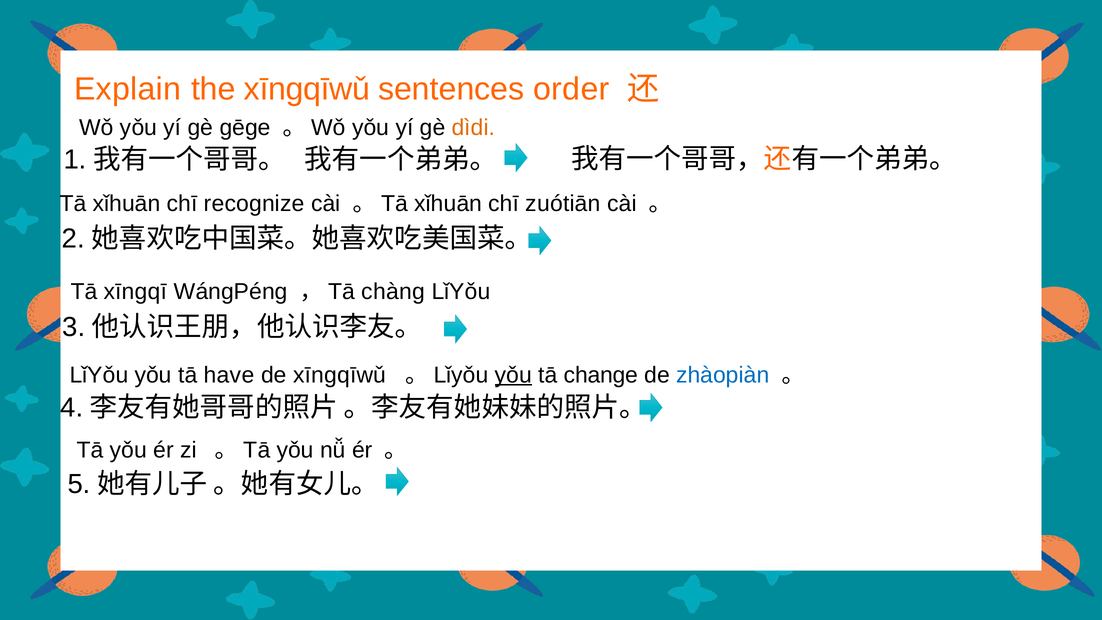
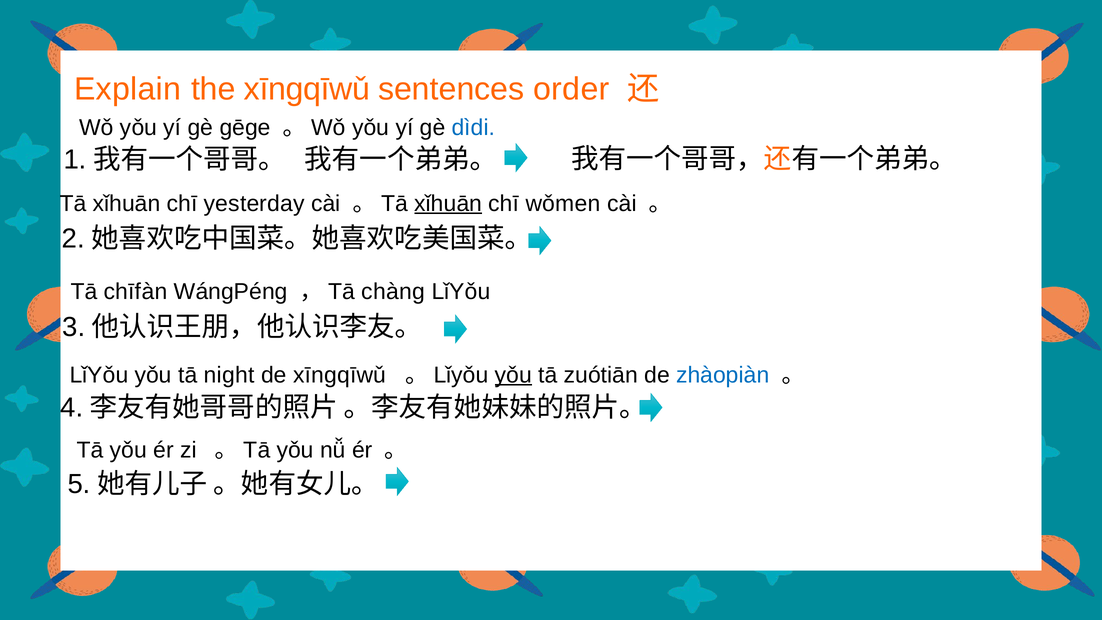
dìdi colour: orange -> blue
recognize: recognize -> yesterday
xǐhuān at (448, 203) underline: none -> present
zuótiān: zuótiān -> wǒmen
xīngqī: xīngqī -> chīfàn
have: have -> night
change: change -> zuótiān
